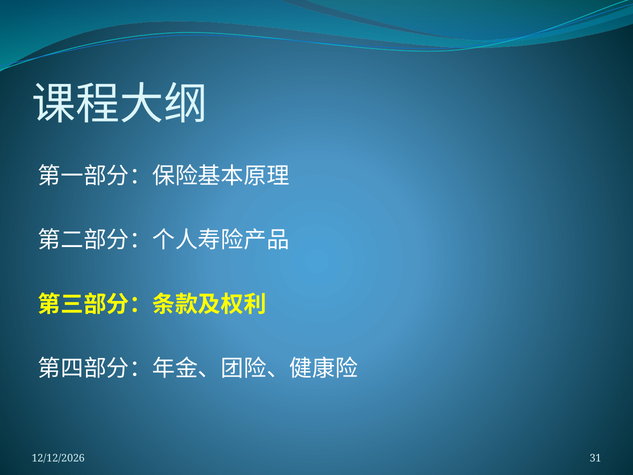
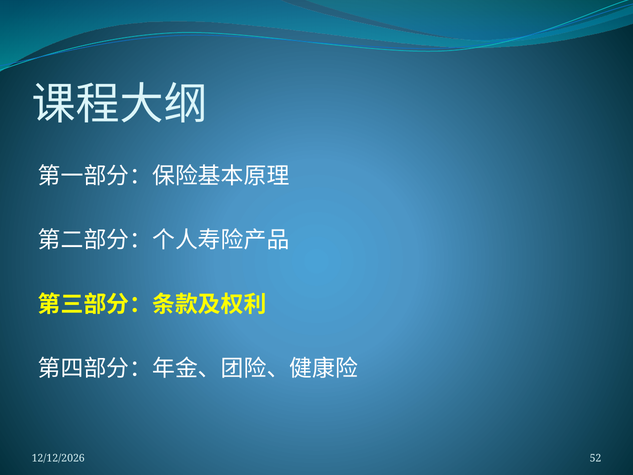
31: 31 -> 52
